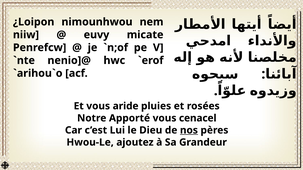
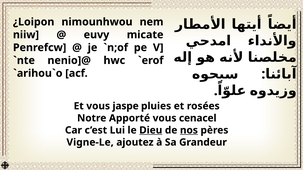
aride: aride -> jaspe
Dieu underline: none -> present
Hwou-Le: Hwou-Le -> Vigne-Le
